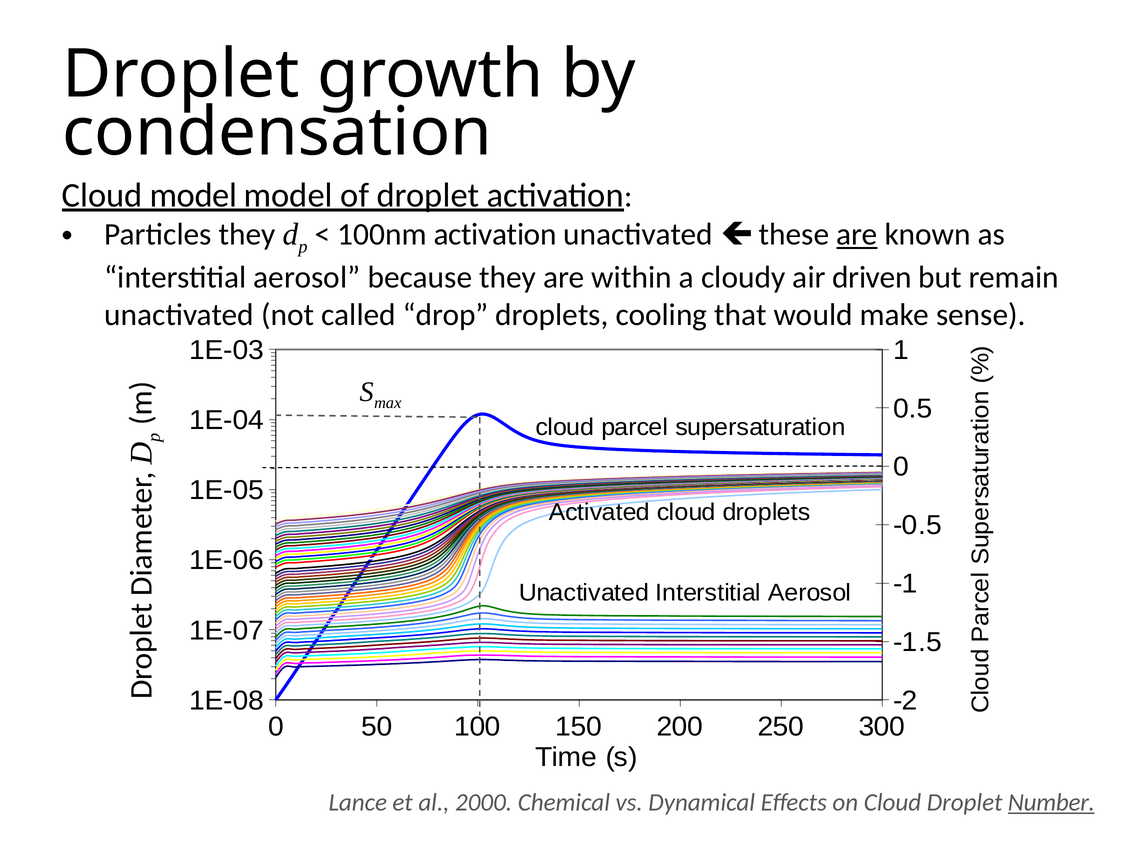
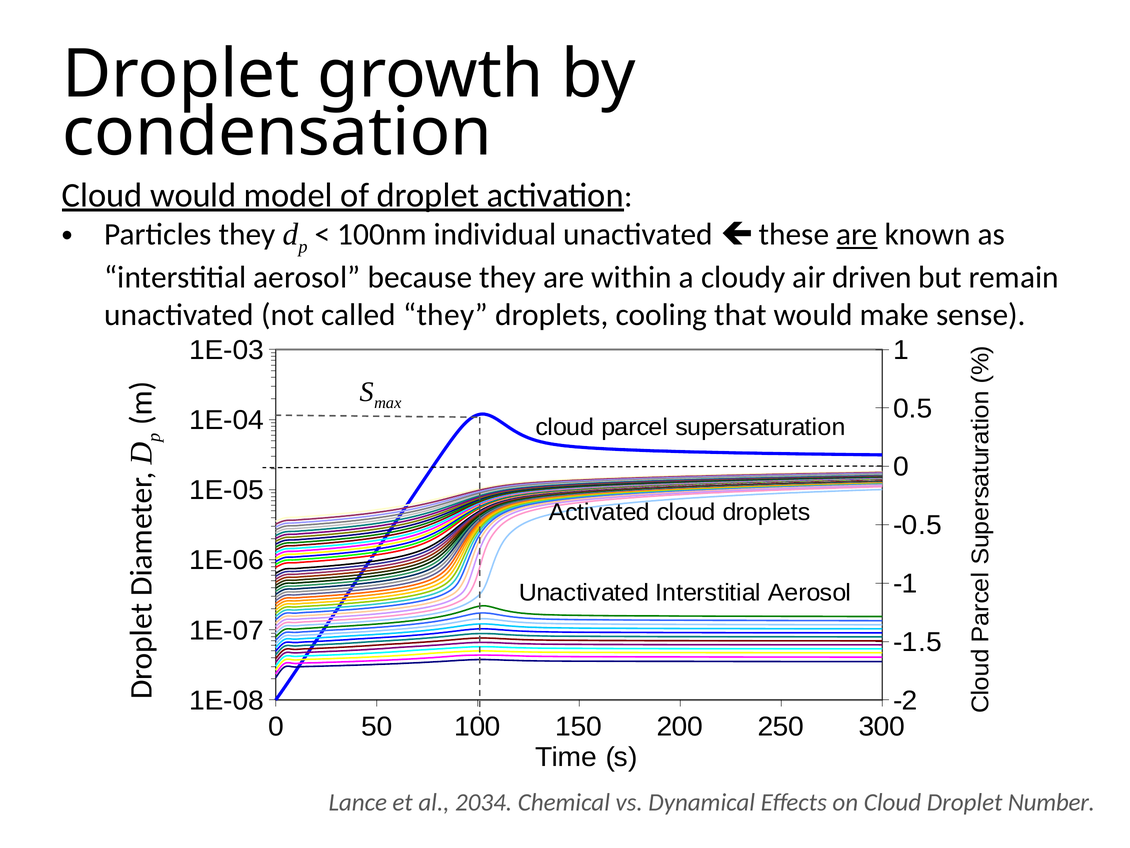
Cloud model: model -> would
100nm activation: activation -> individual
called drop: drop -> they
2000: 2000 -> 2034
Number underline: present -> none
